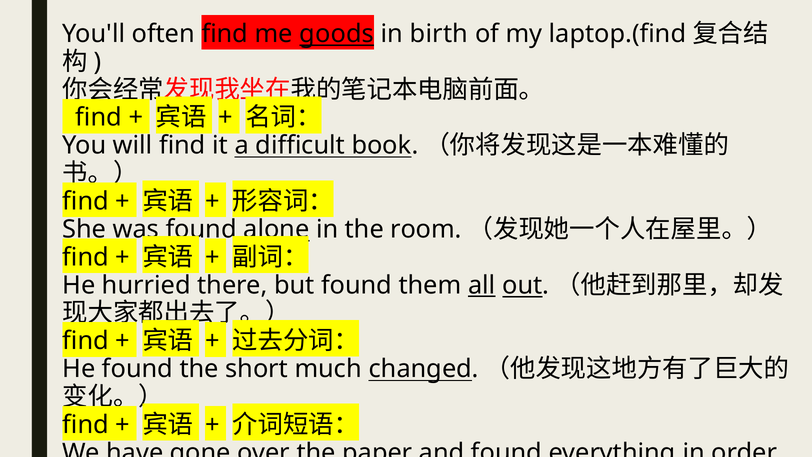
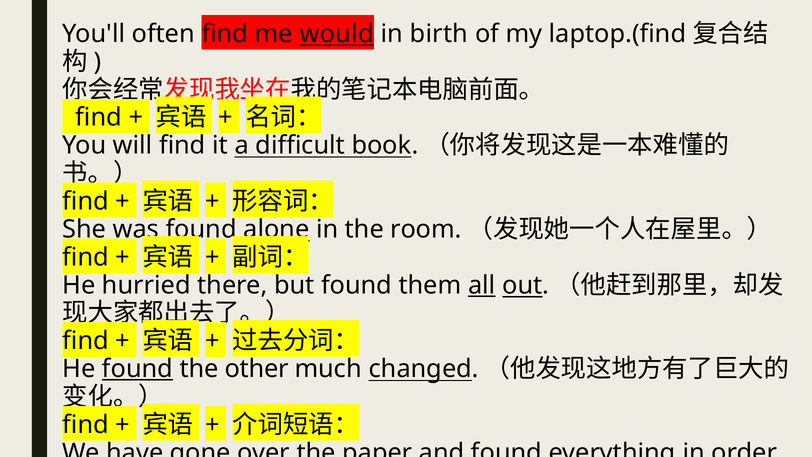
goods: goods -> would
found at (137, 369) underline: none -> present
short: short -> other
